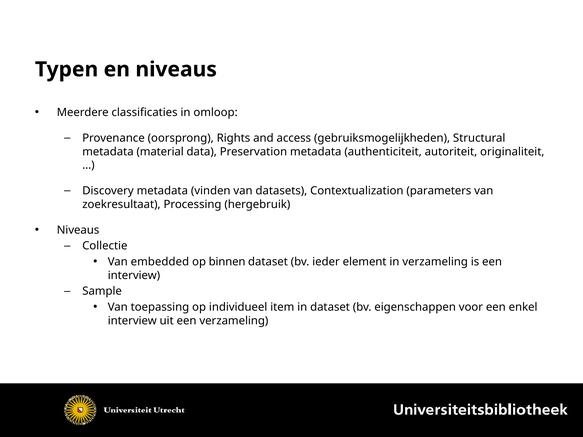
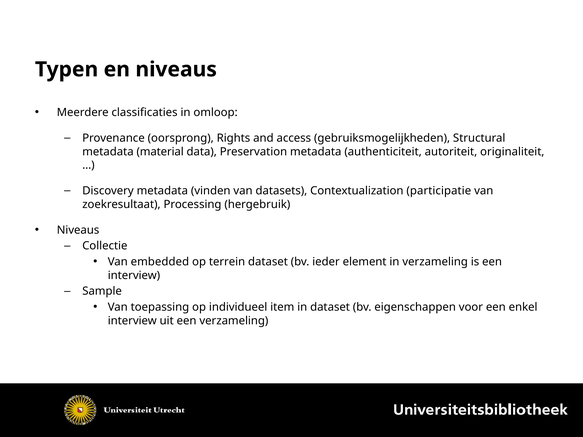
parameters: parameters -> participatie
binnen: binnen -> terrein
